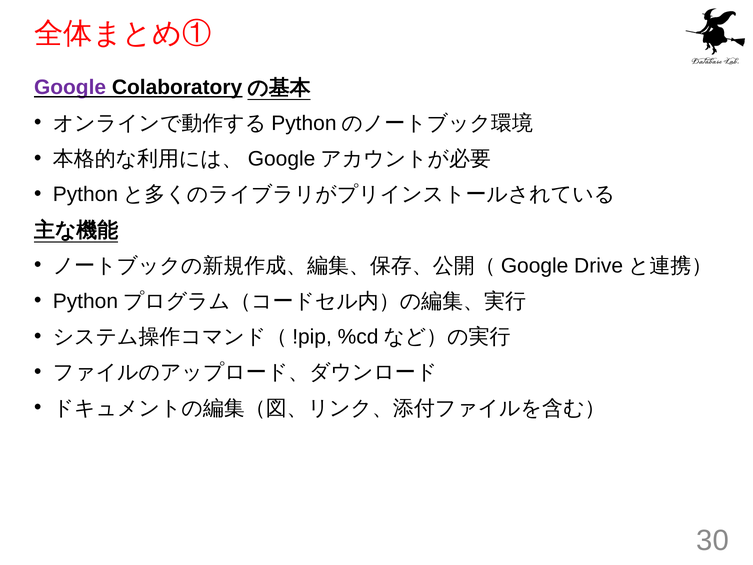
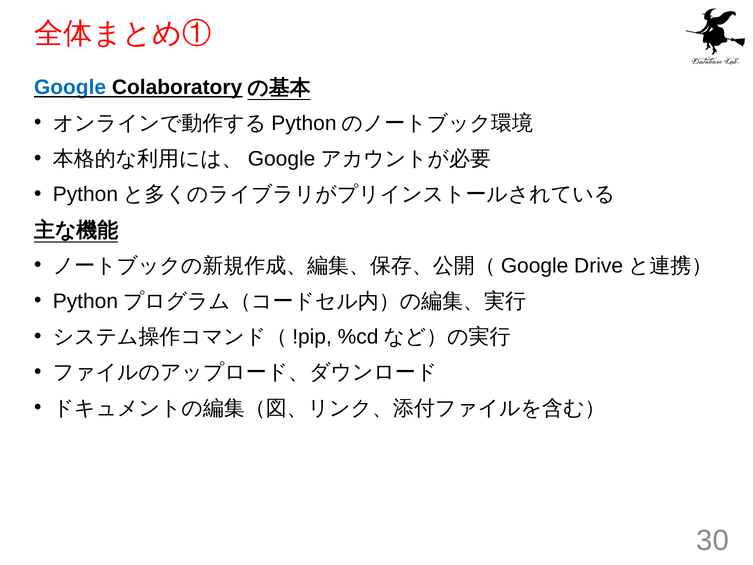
Google colour: purple -> blue
